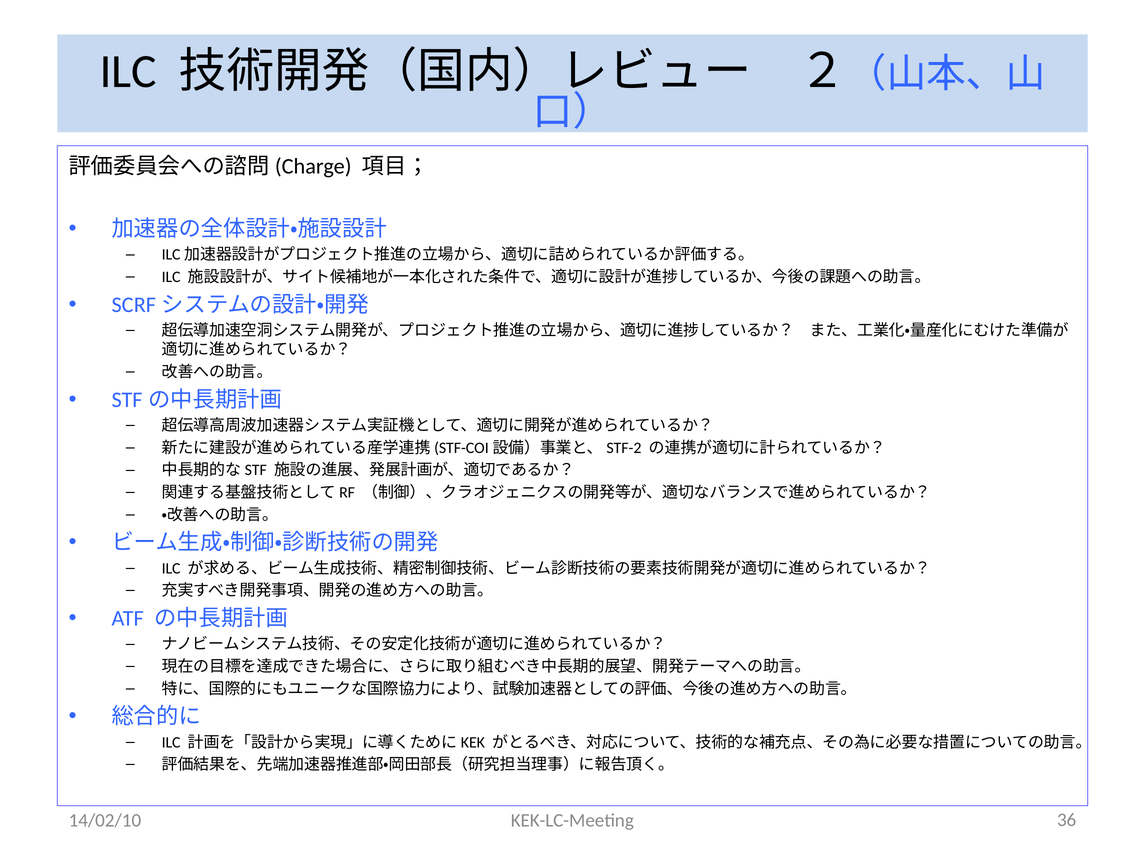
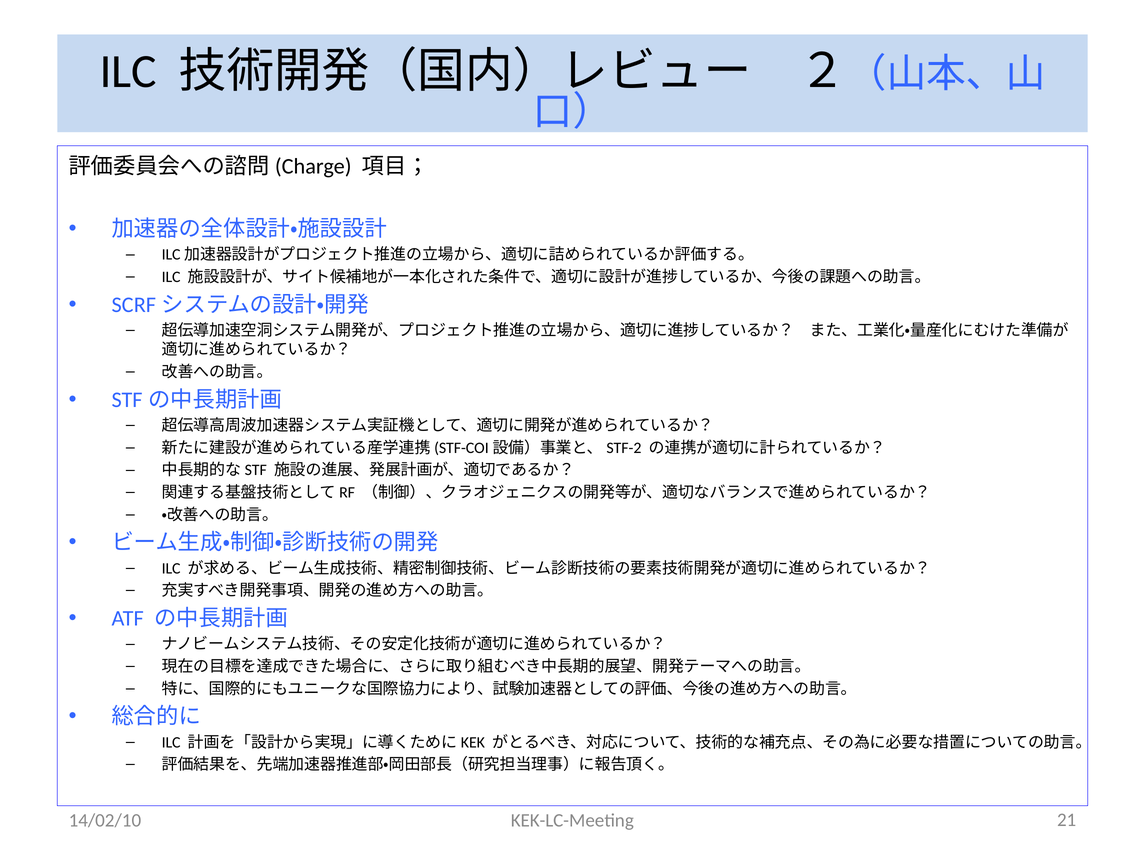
36: 36 -> 21
